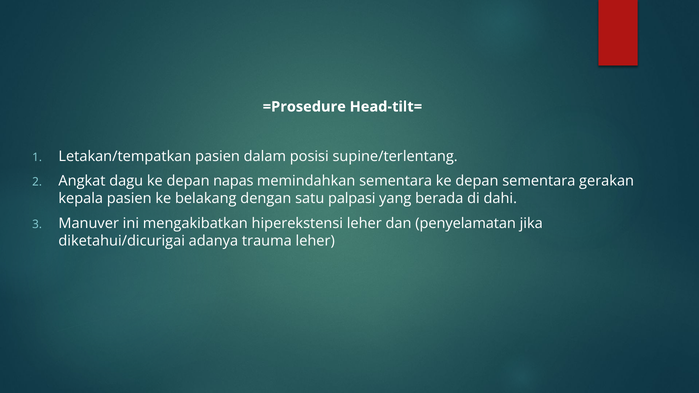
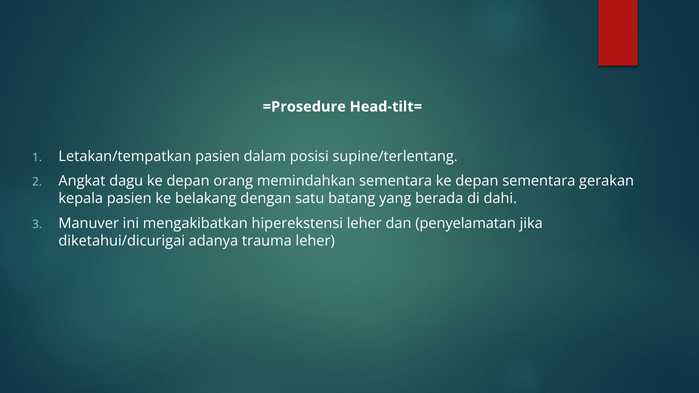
napas: napas -> orang
palpasi: palpasi -> batang
